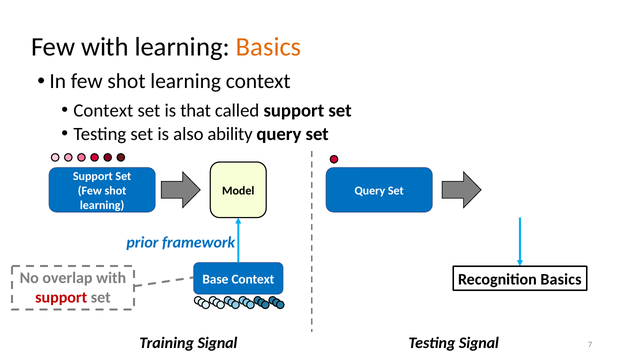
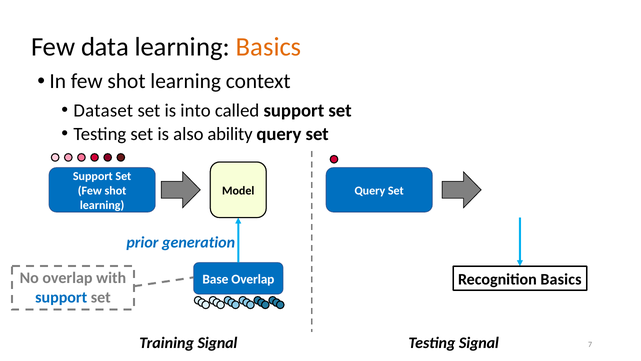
Few with: with -> data
Context at (103, 110): Context -> Dataset
that: that -> into
framework: framework -> generation
Base Context: Context -> Overlap
support at (61, 297) colour: red -> blue
